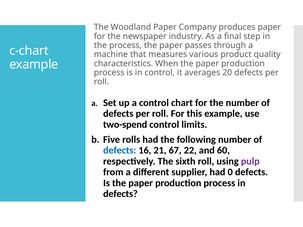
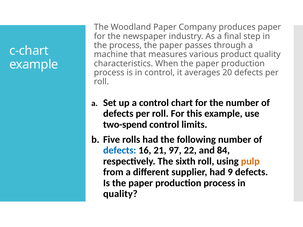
67: 67 -> 97
60: 60 -> 84
pulp colour: purple -> orange
0: 0 -> 9
defects at (120, 194): defects -> quality
